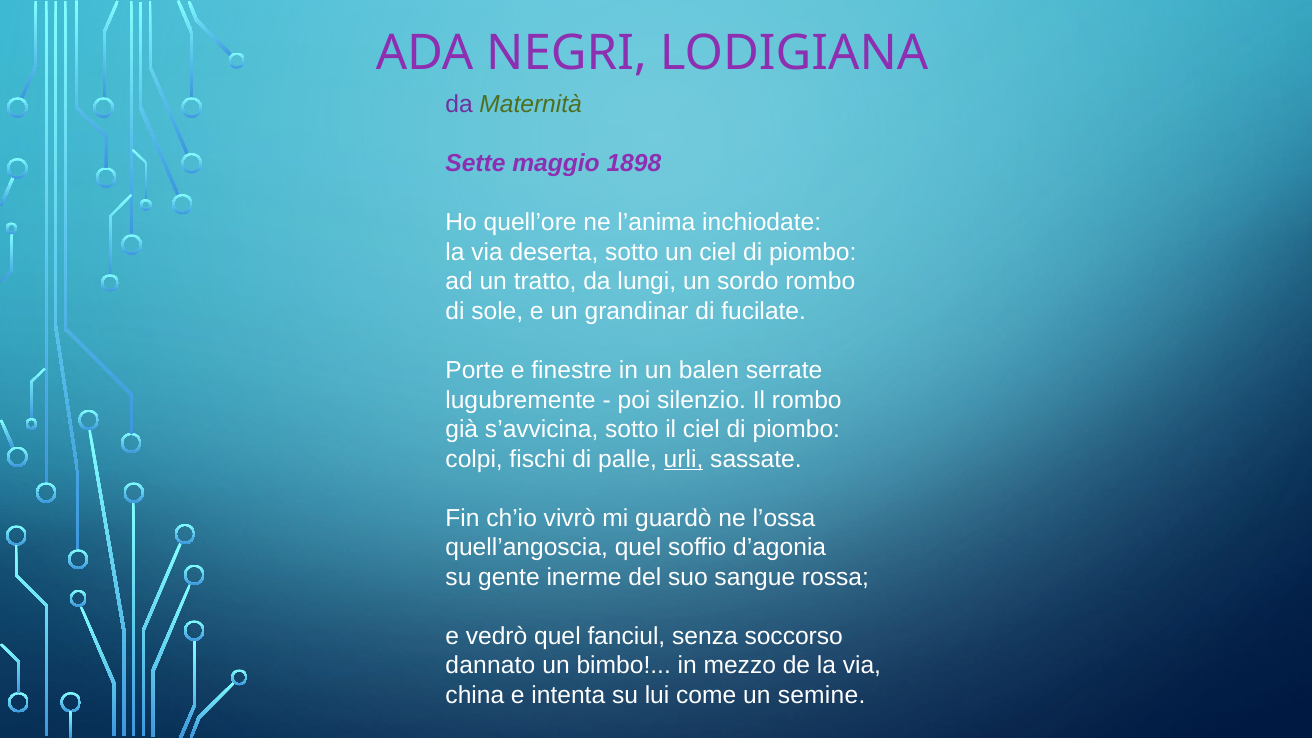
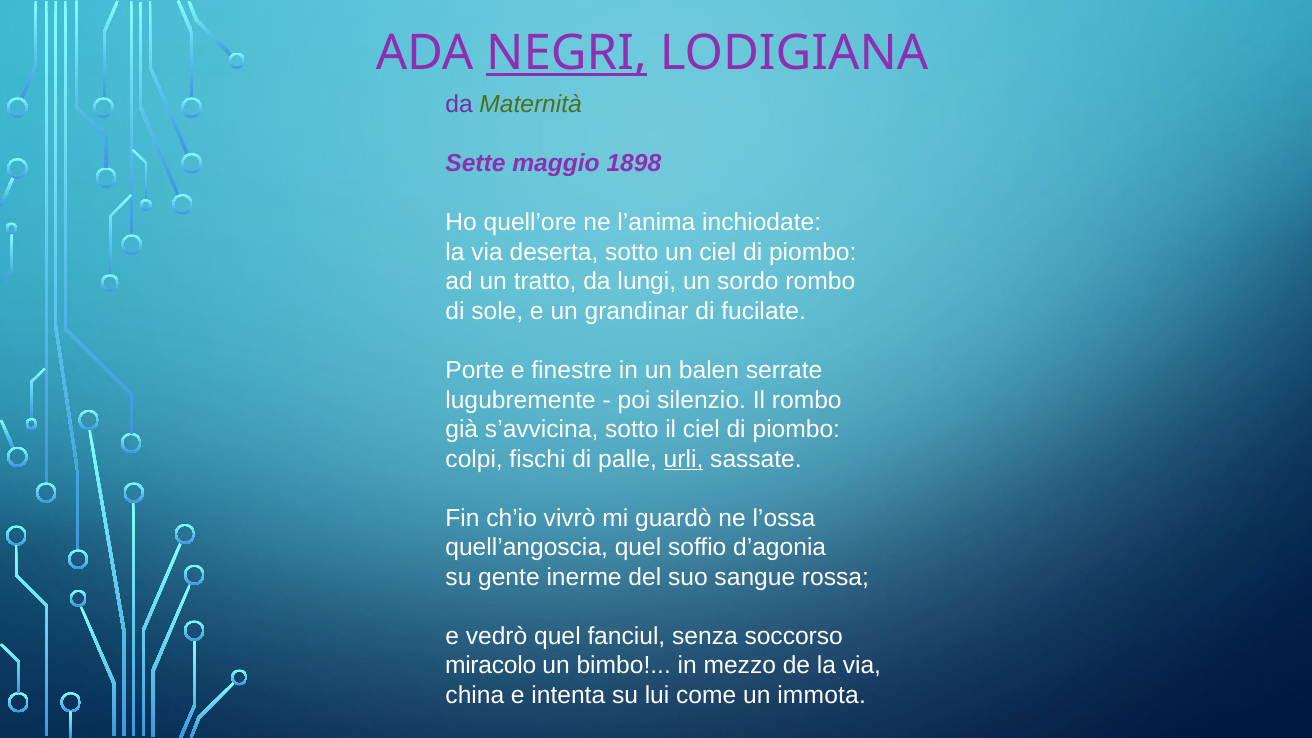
NEGRI underline: none -> present
dannato: dannato -> miracolo
semine: semine -> immota
